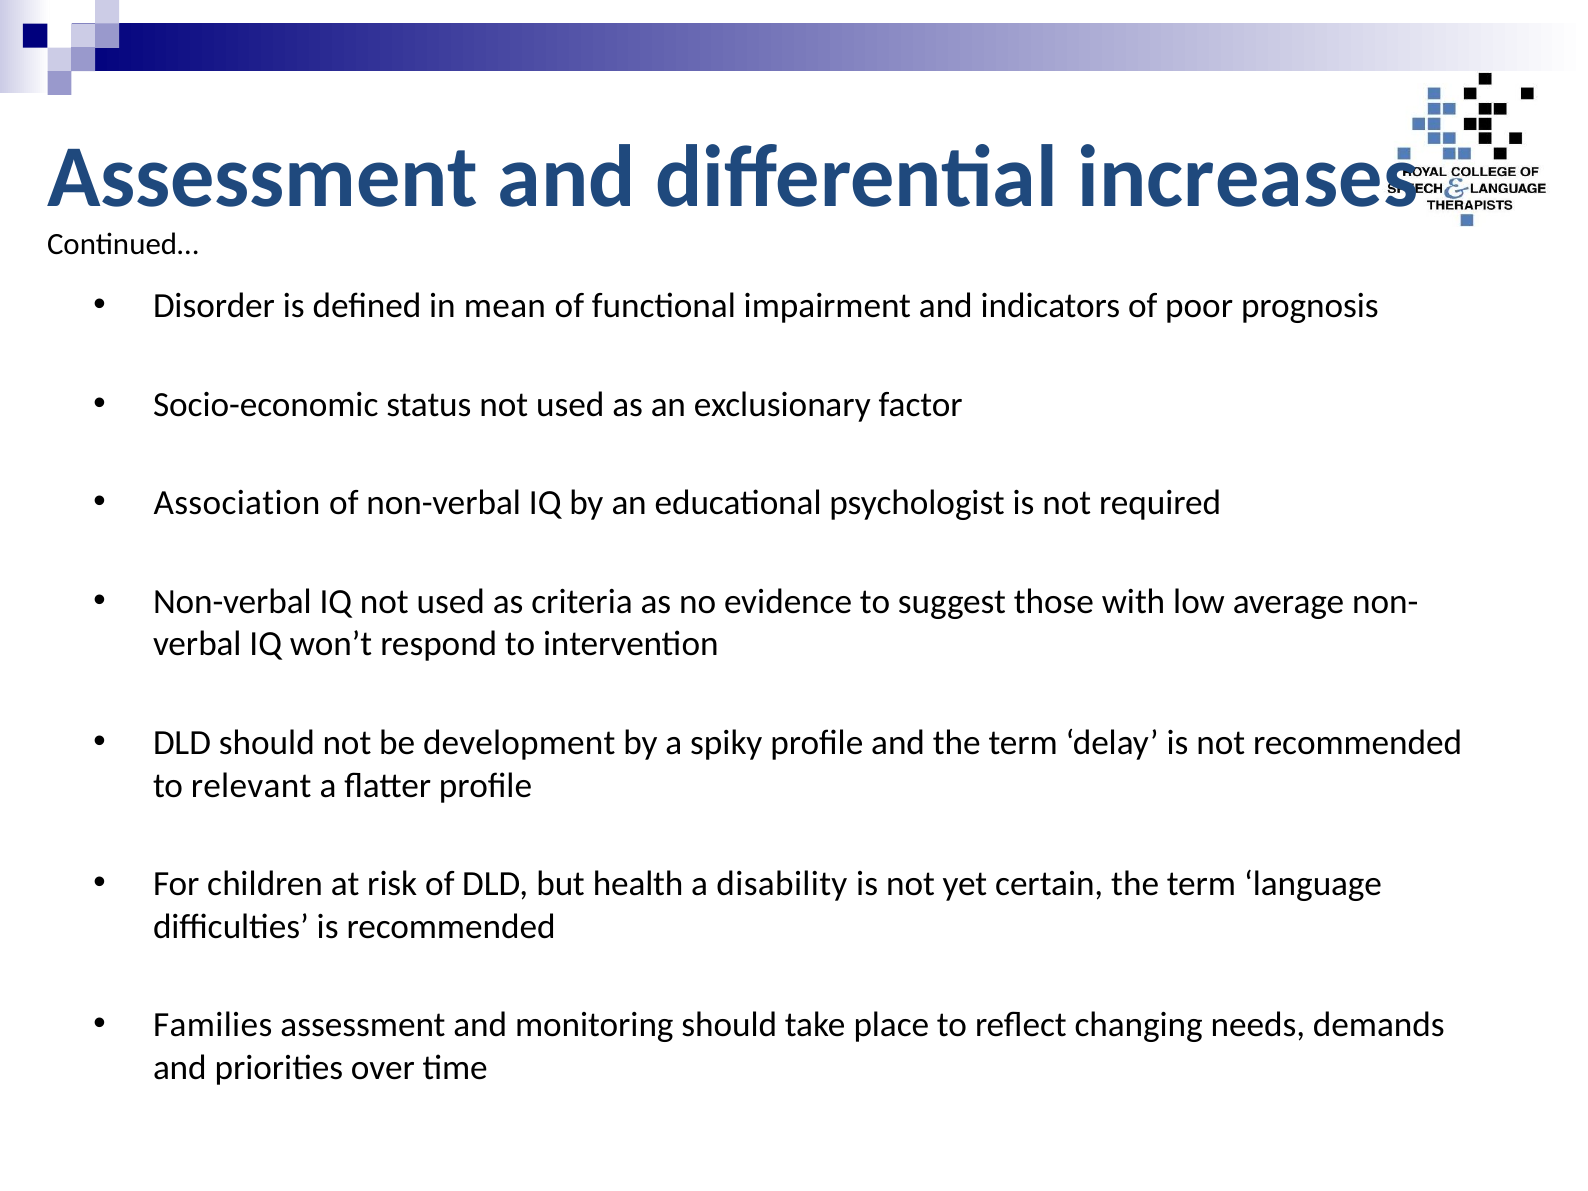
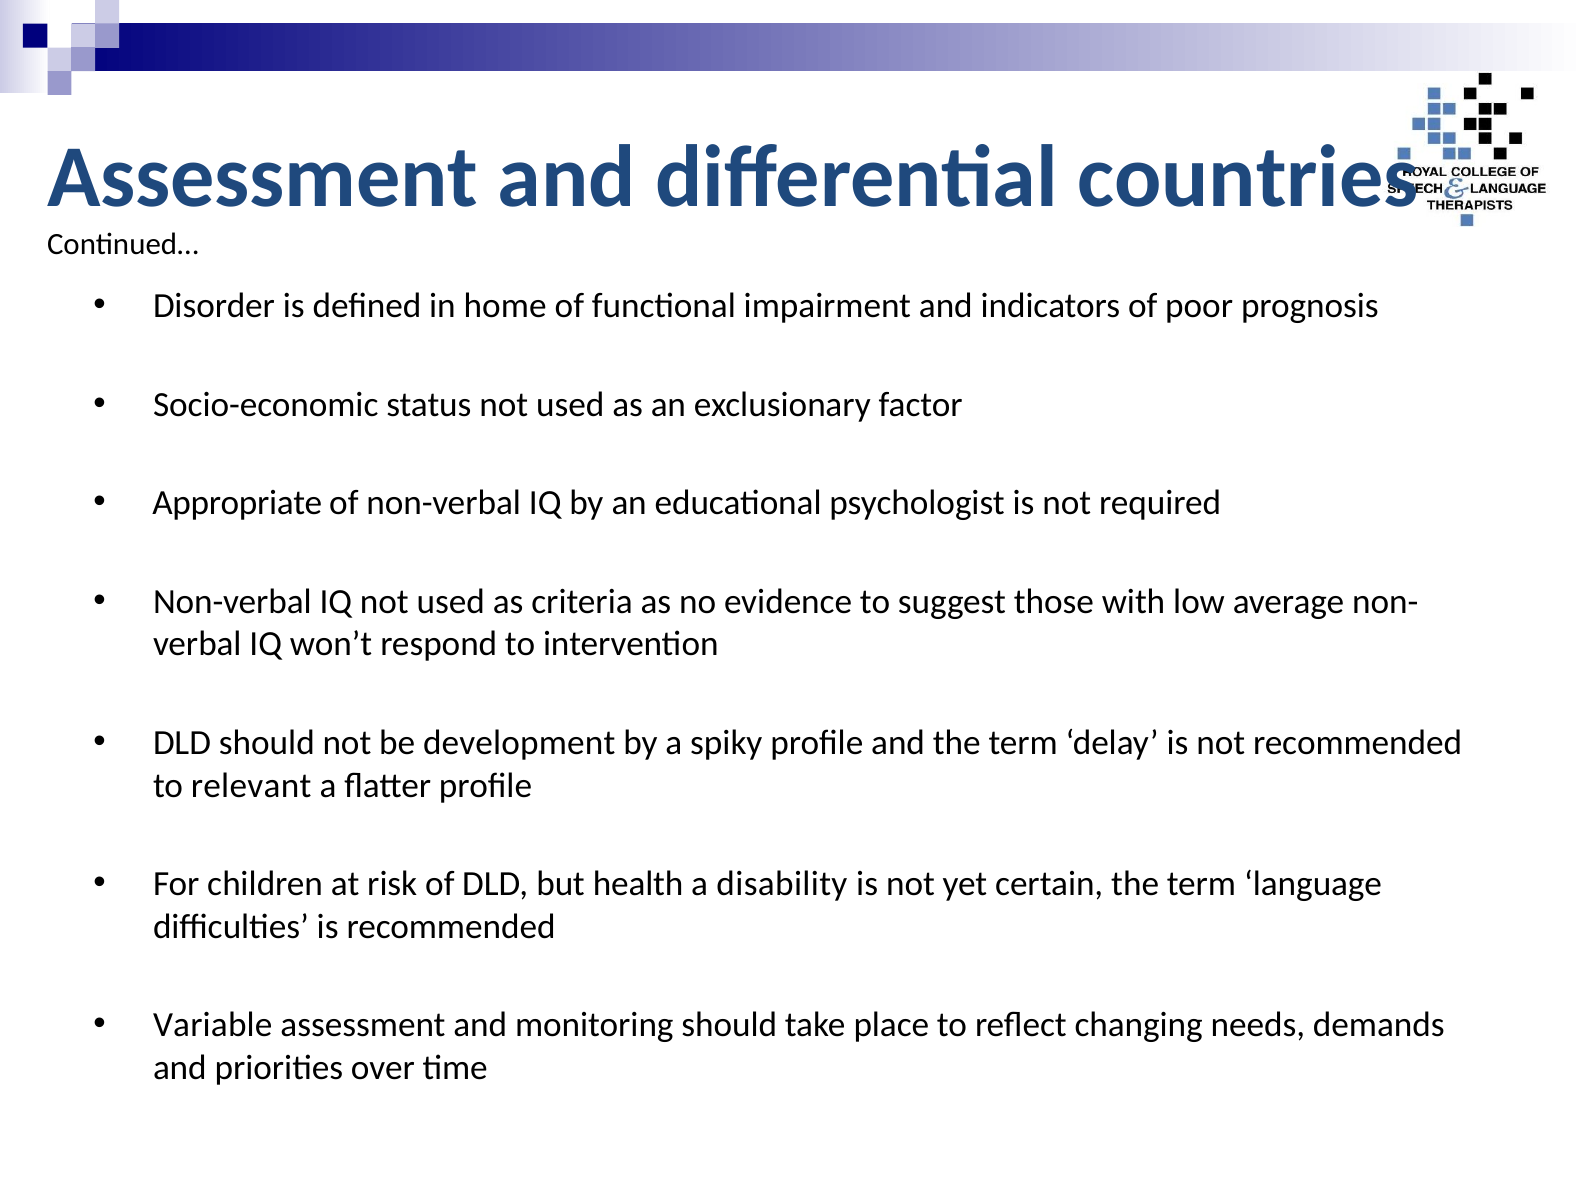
increases: increases -> countries
mean: mean -> home
Association: Association -> Appropriate
Families: Families -> Variable
